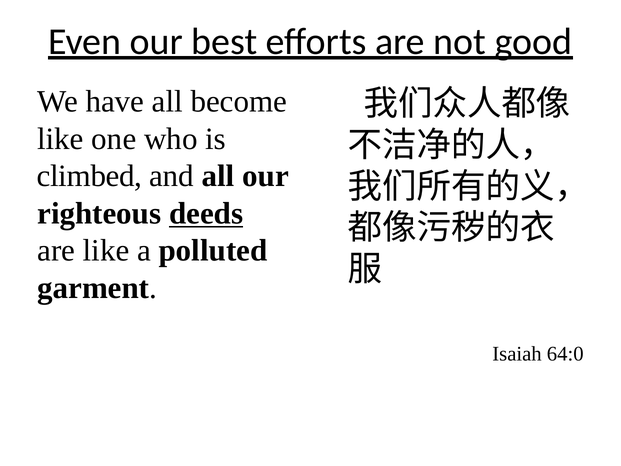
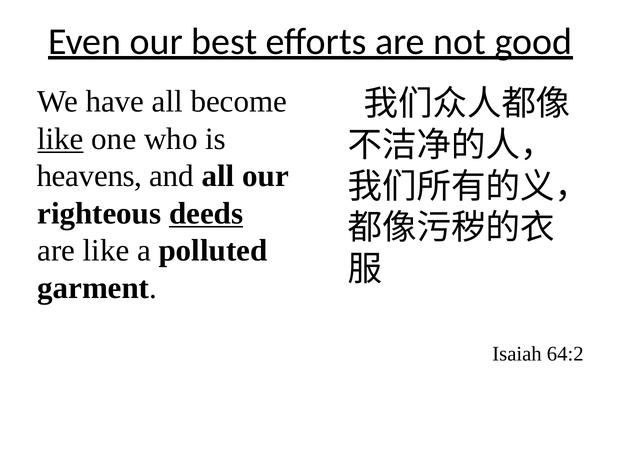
like at (60, 139) underline: none -> present
climbed: climbed -> heavens
64:0: 64:0 -> 64:2
